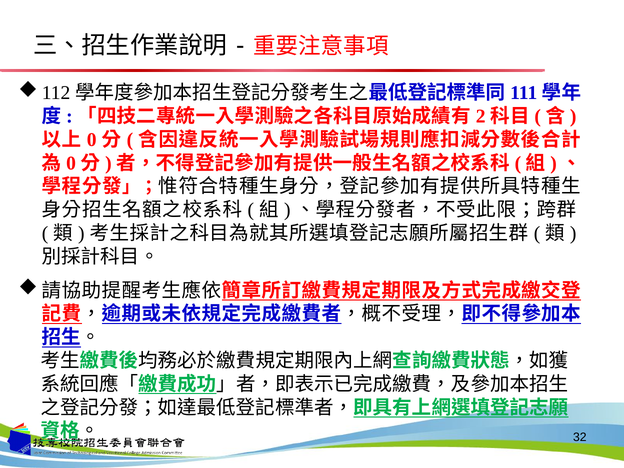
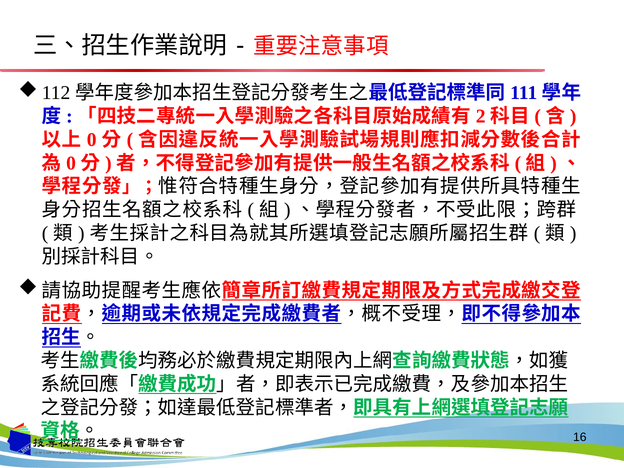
32: 32 -> 16
